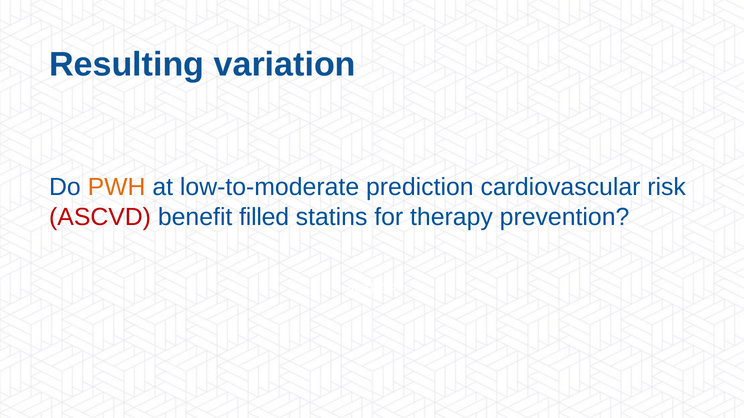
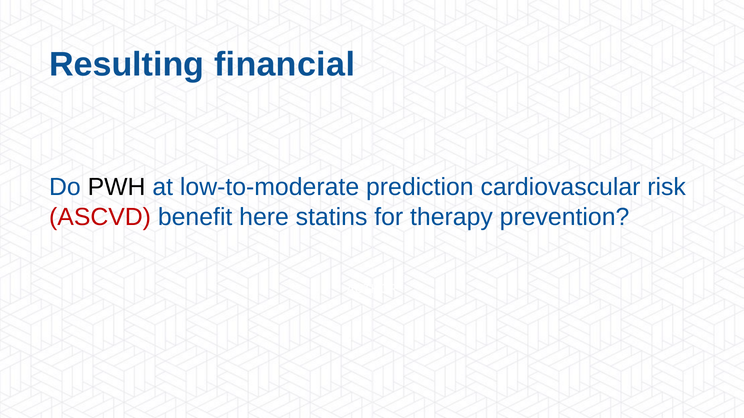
variation: variation -> financial
PWH colour: orange -> black
filled: filled -> here
